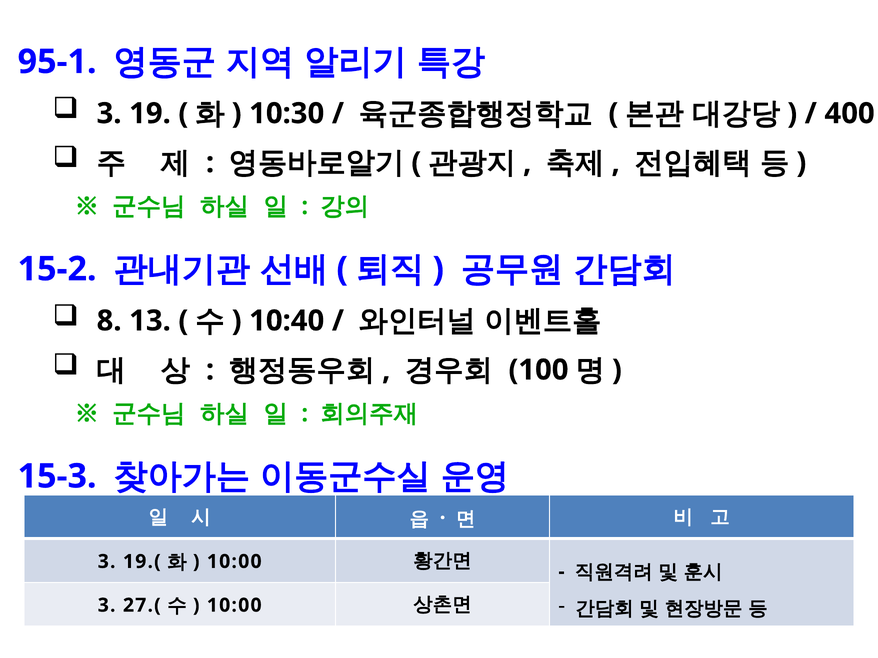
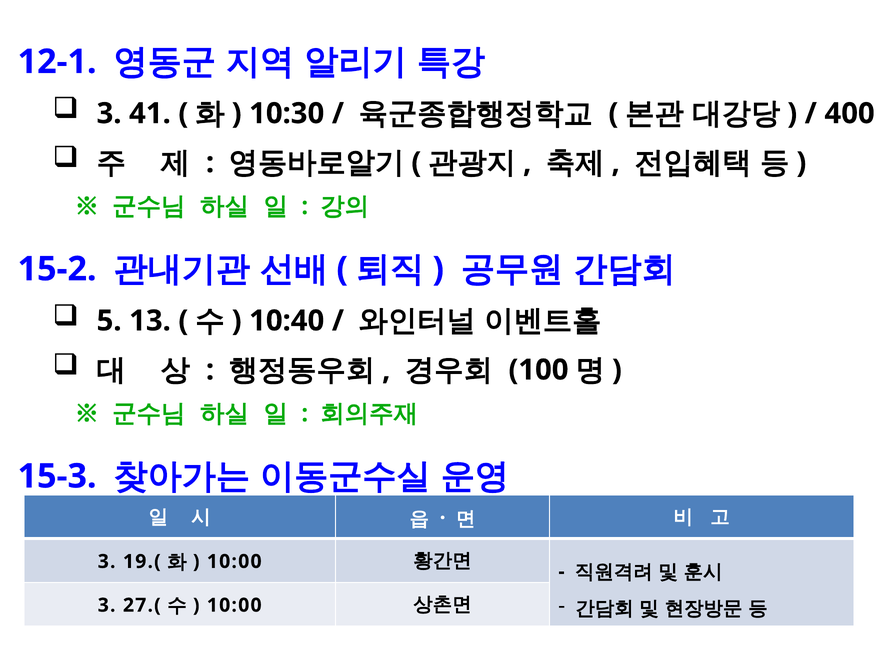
95-1: 95-1 -> 12-1
19: 19 -> 41
8: 8 -> 5
